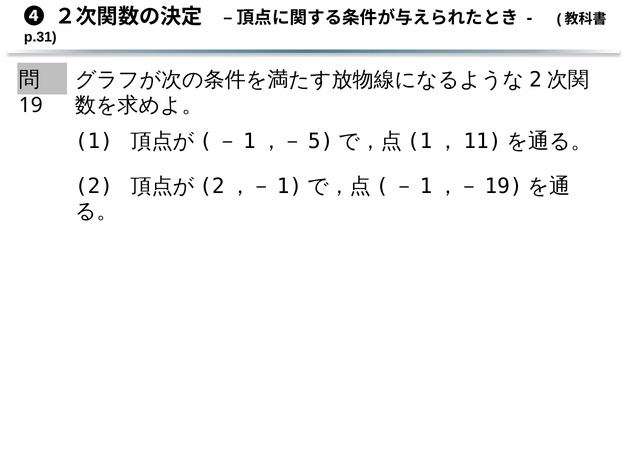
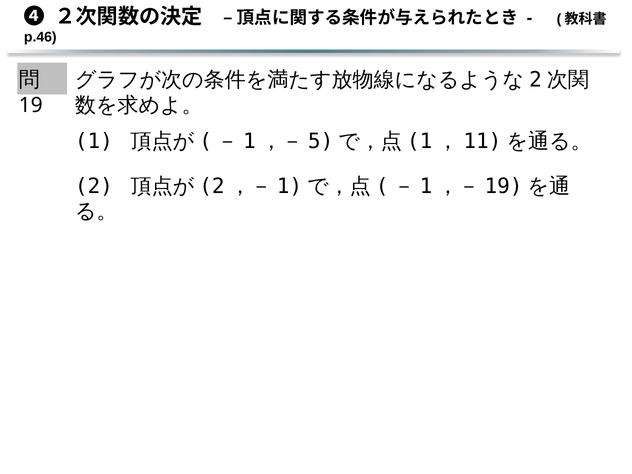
p.31: p.31 -> p.46
